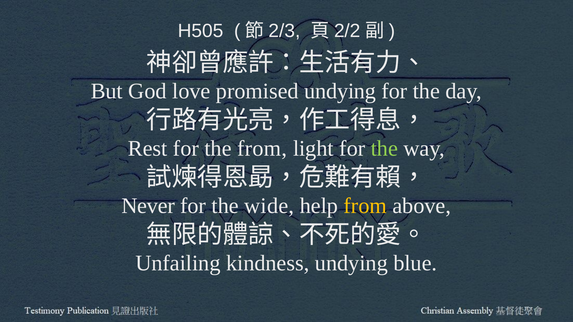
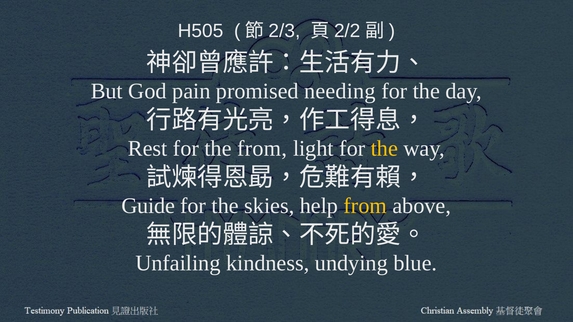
love: love -> pain
promised undying: undying -> needing
the at (384, 149) colour: light green -> yellow
Never: Never -> Guide
wide: wide -> skies
